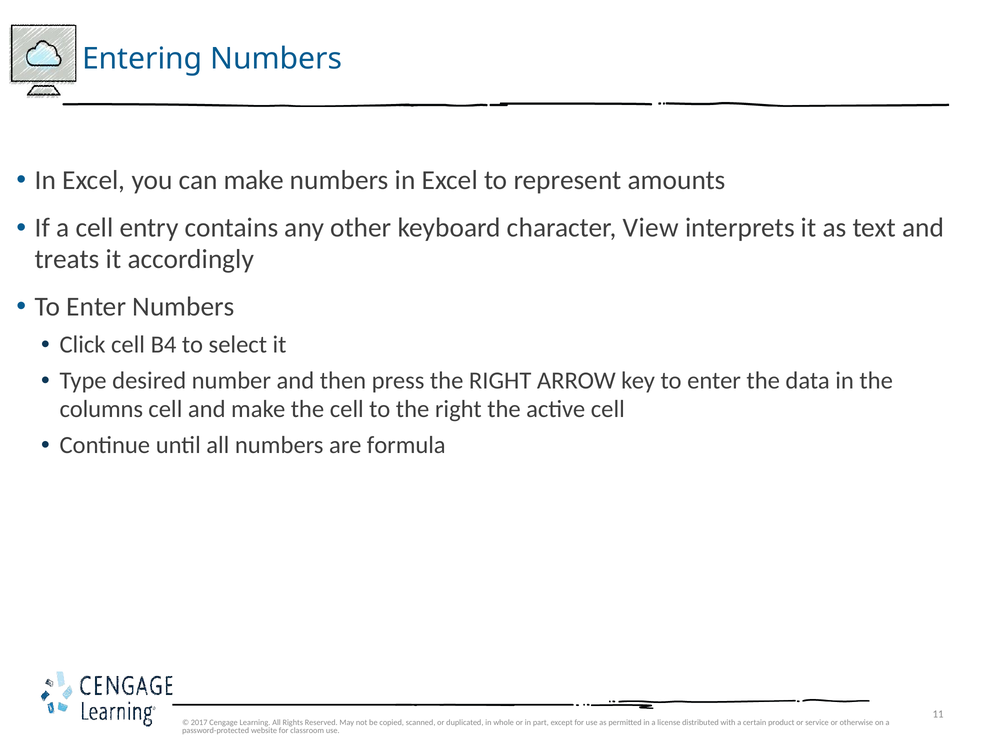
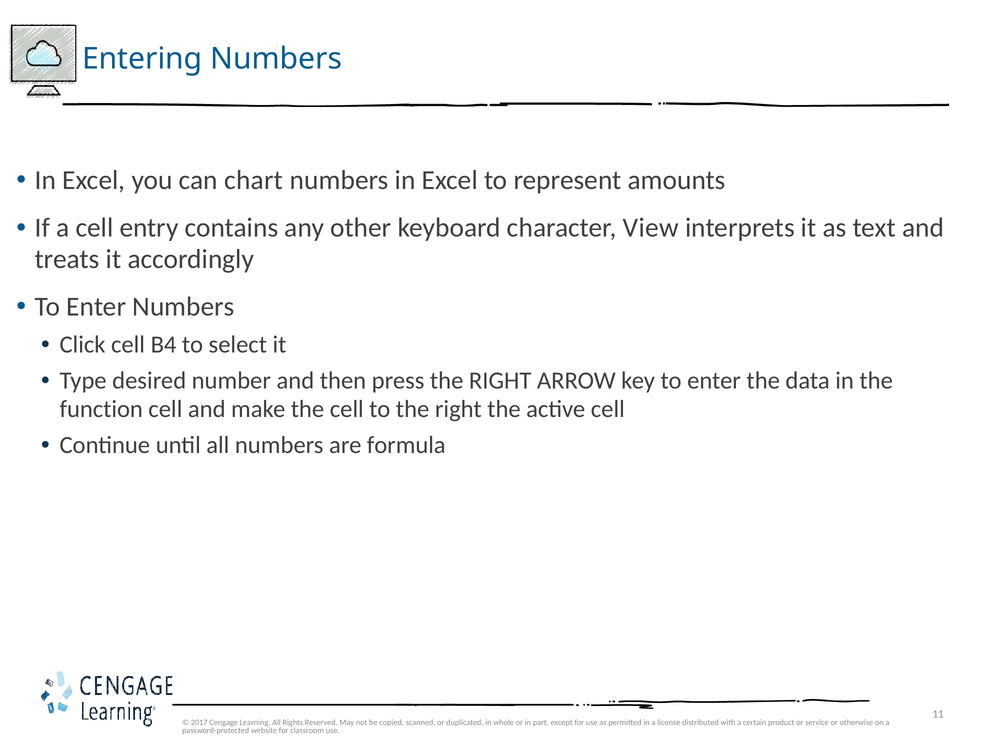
can make: make -> chart
columns: columns -> function
